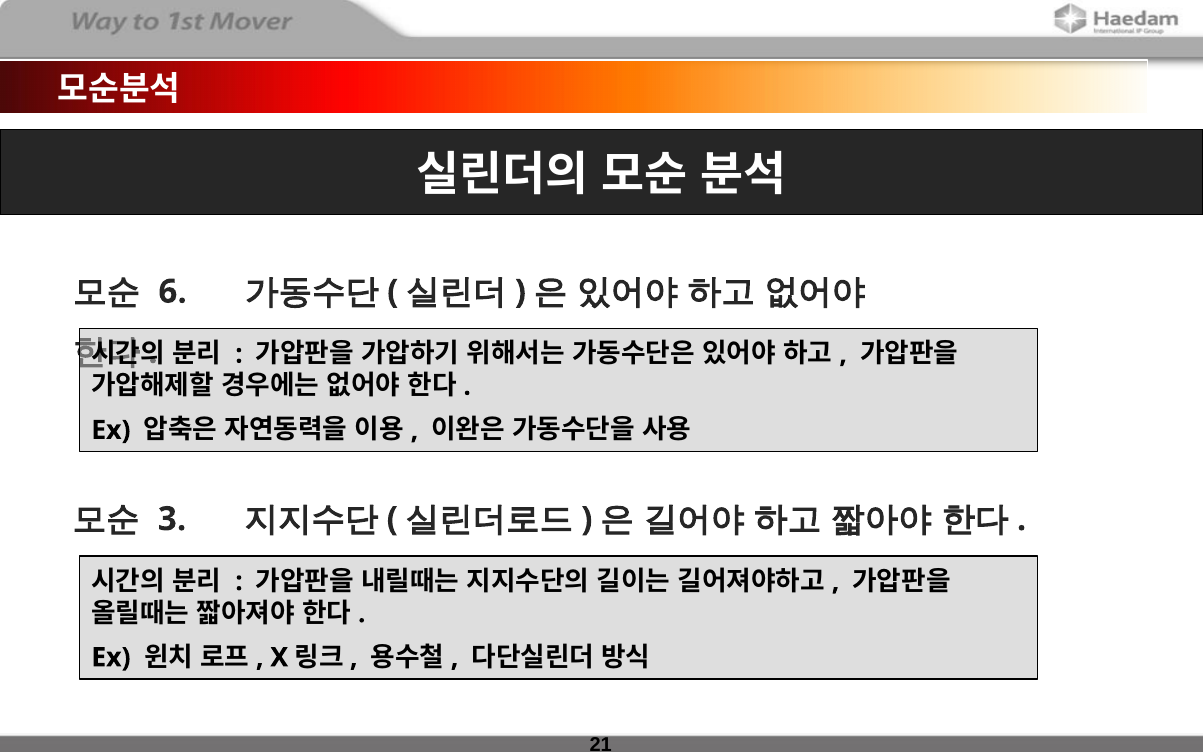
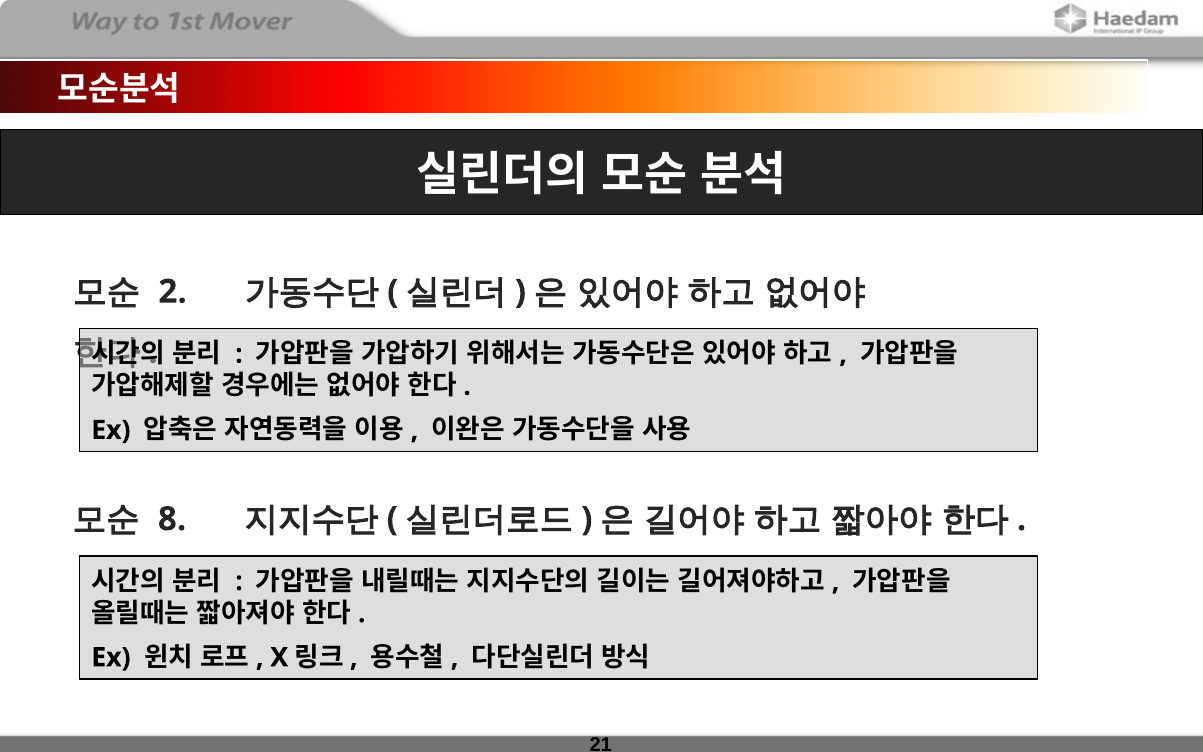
6: 6 -> 2
3: 3 -> 8
